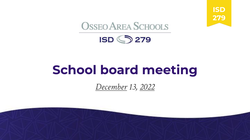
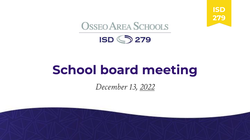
December underline: present -> none
